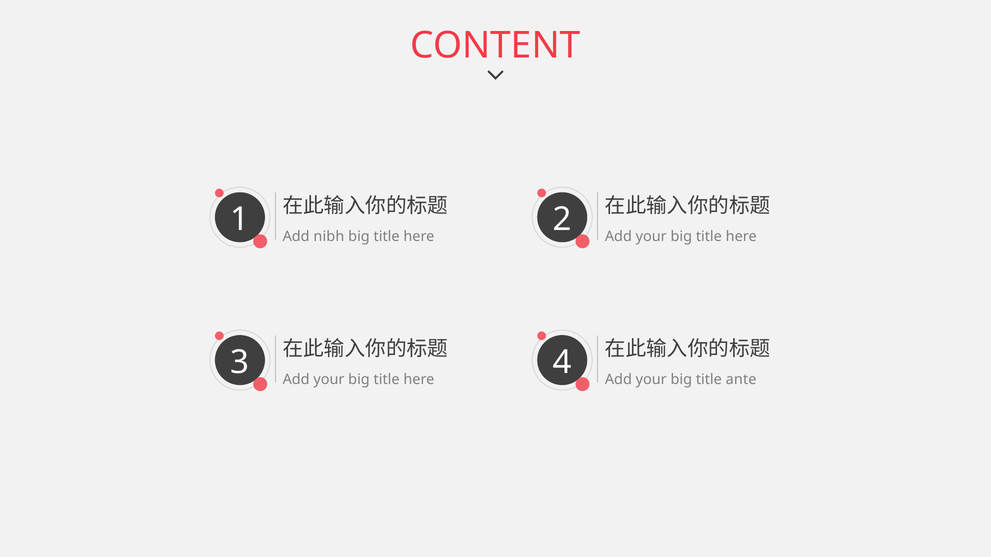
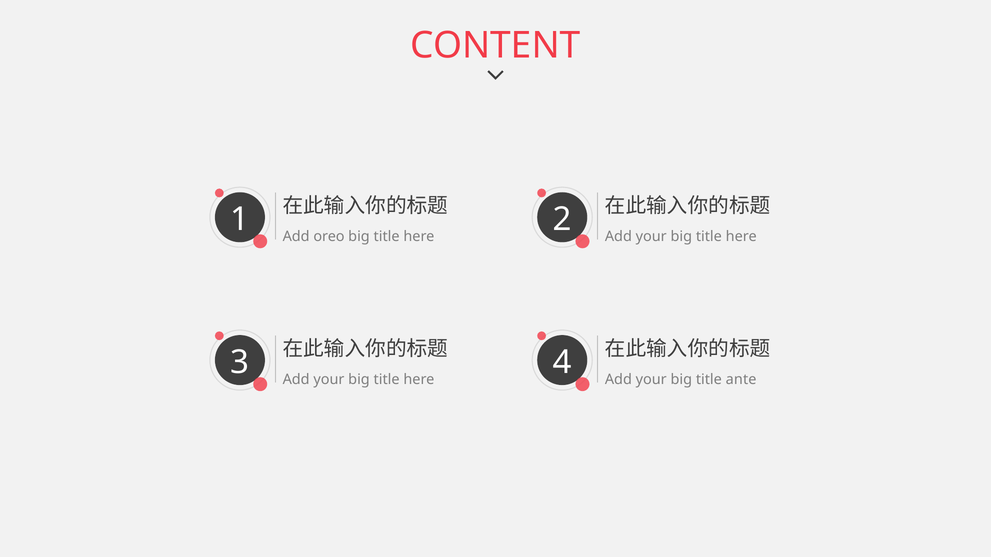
nibh: nibh -> oreo
